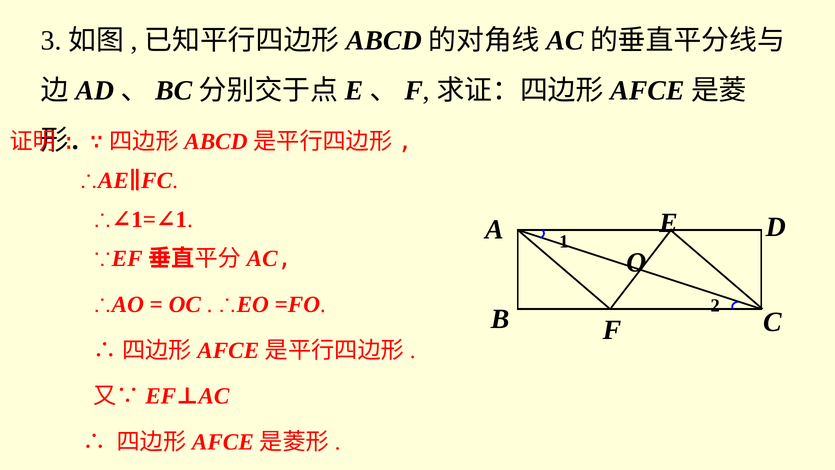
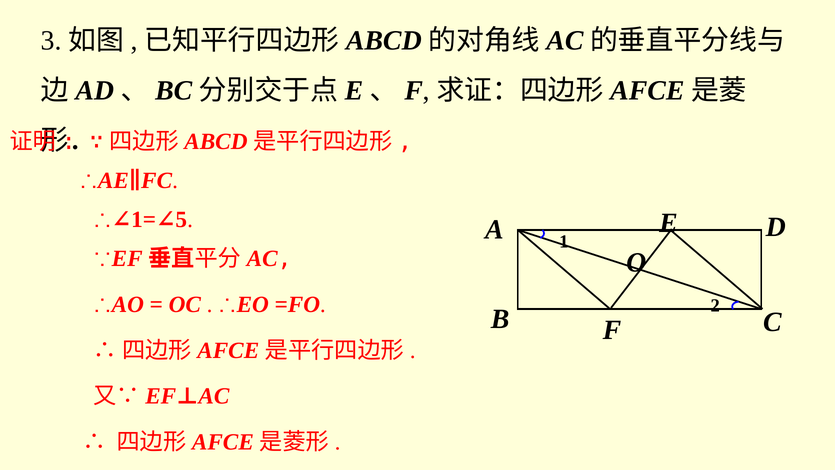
1 at (181, 219): 1 -> 5
